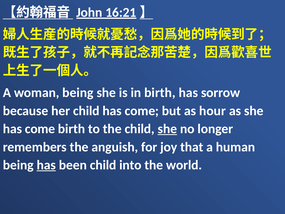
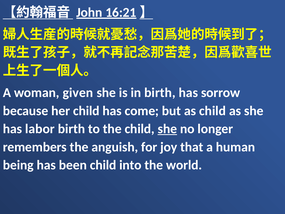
woman being: being -> given
as hour: hour -> child
come at (40, 129): come -> labor
has at (46, 165) underline: present -> none
